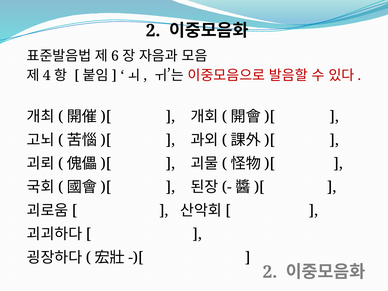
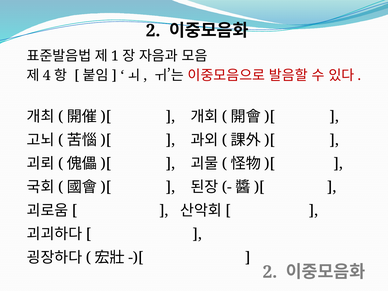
6: 6 -> 1
